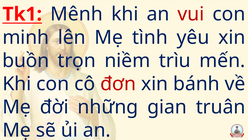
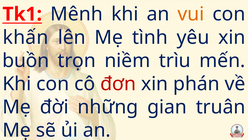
vui colour: red -> orange
minh: minh -> khấn
bánh: bánh -> phán
